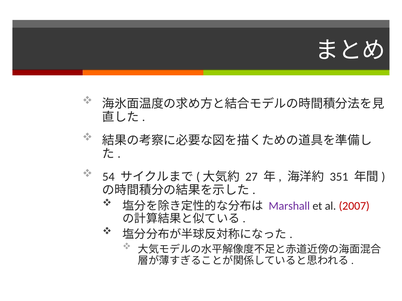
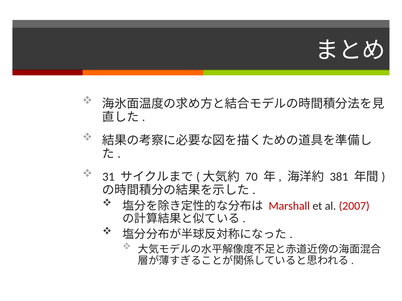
54: 54 -> 31
27: 27 -> 70
351: 351 -> 381
Marshall colour: purple -> red
